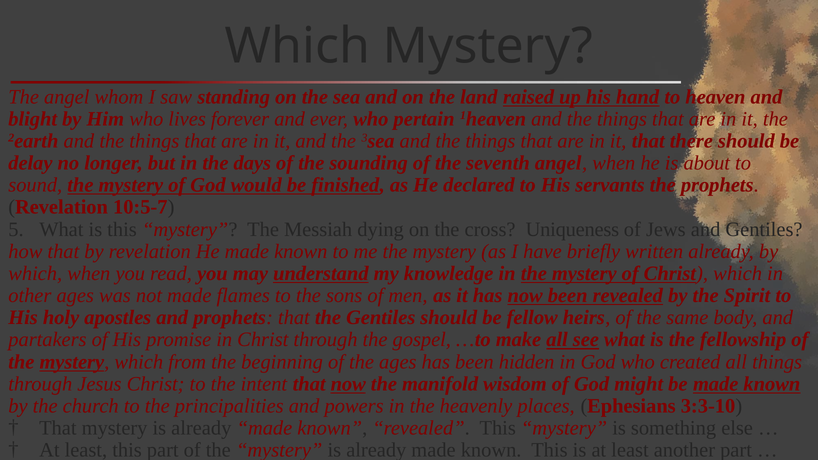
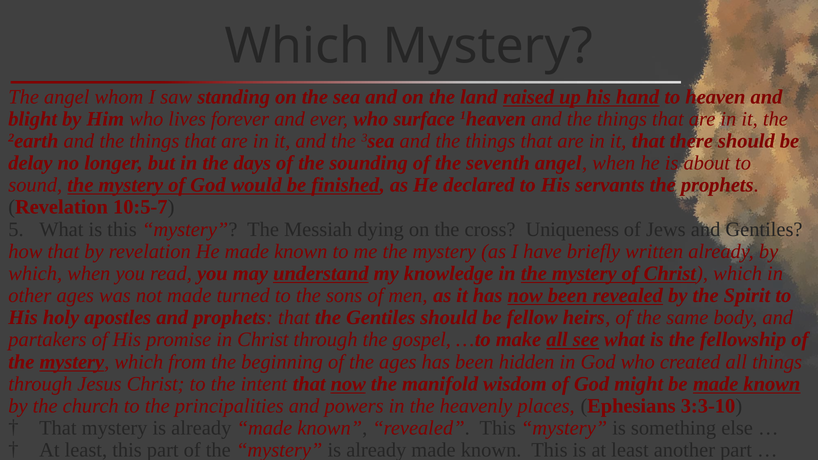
pertain: pertain -> surface
flames: flames -> turned
